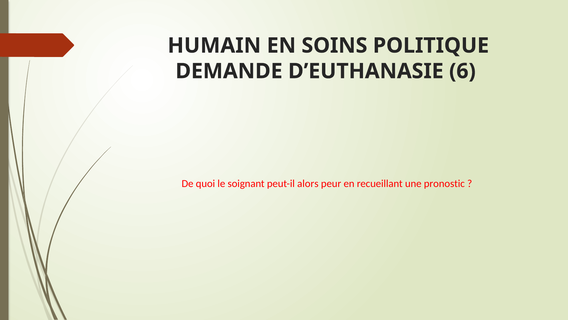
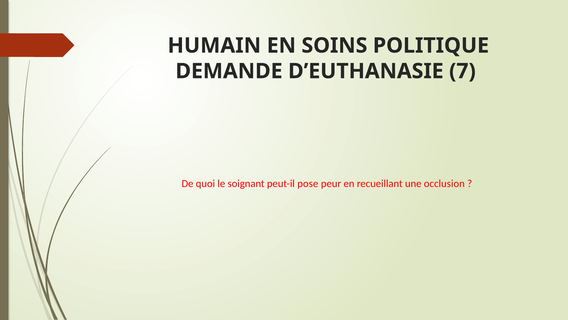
6: 6 -> 7
alors: alors -> pose
pronostic: pronostic -> occlusion
